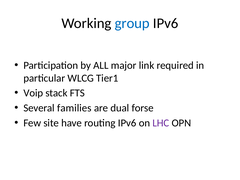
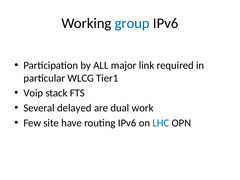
families: families -> delayed
forse: forse -> work
LHC colour: purple -> blue
